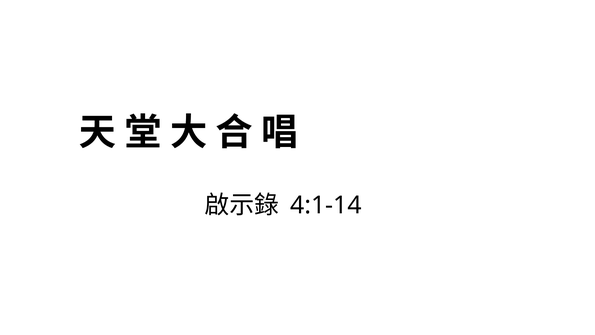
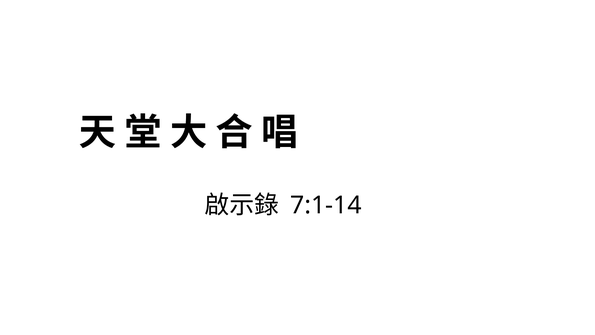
4:1-14: 4:1-14 -> 7:1-14
